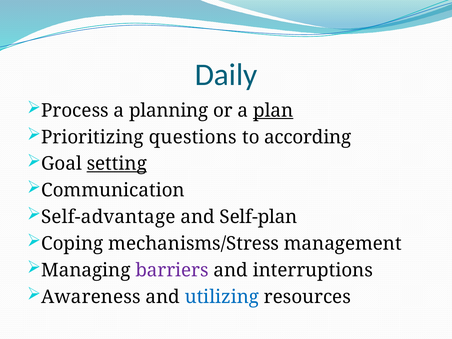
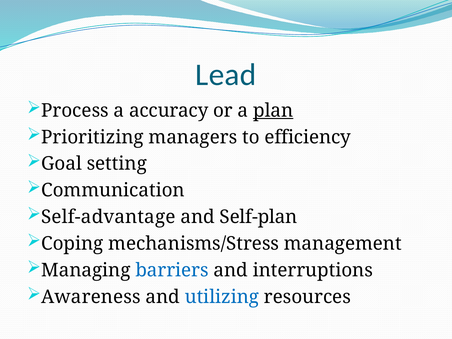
Daily: Daily -> Lead
planning: planning -> accuracy
questions: questions -> managers
according: according -> efficiency
setting underline: present -> none
barriers colour: purple -> blue
